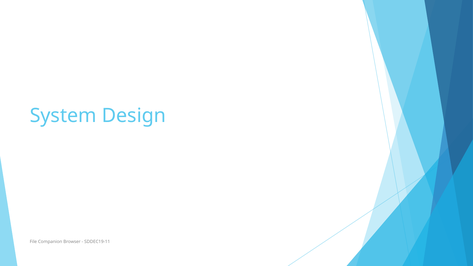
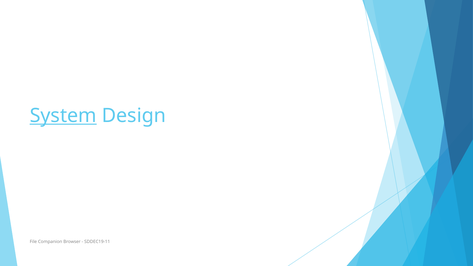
System underline: none -> present
